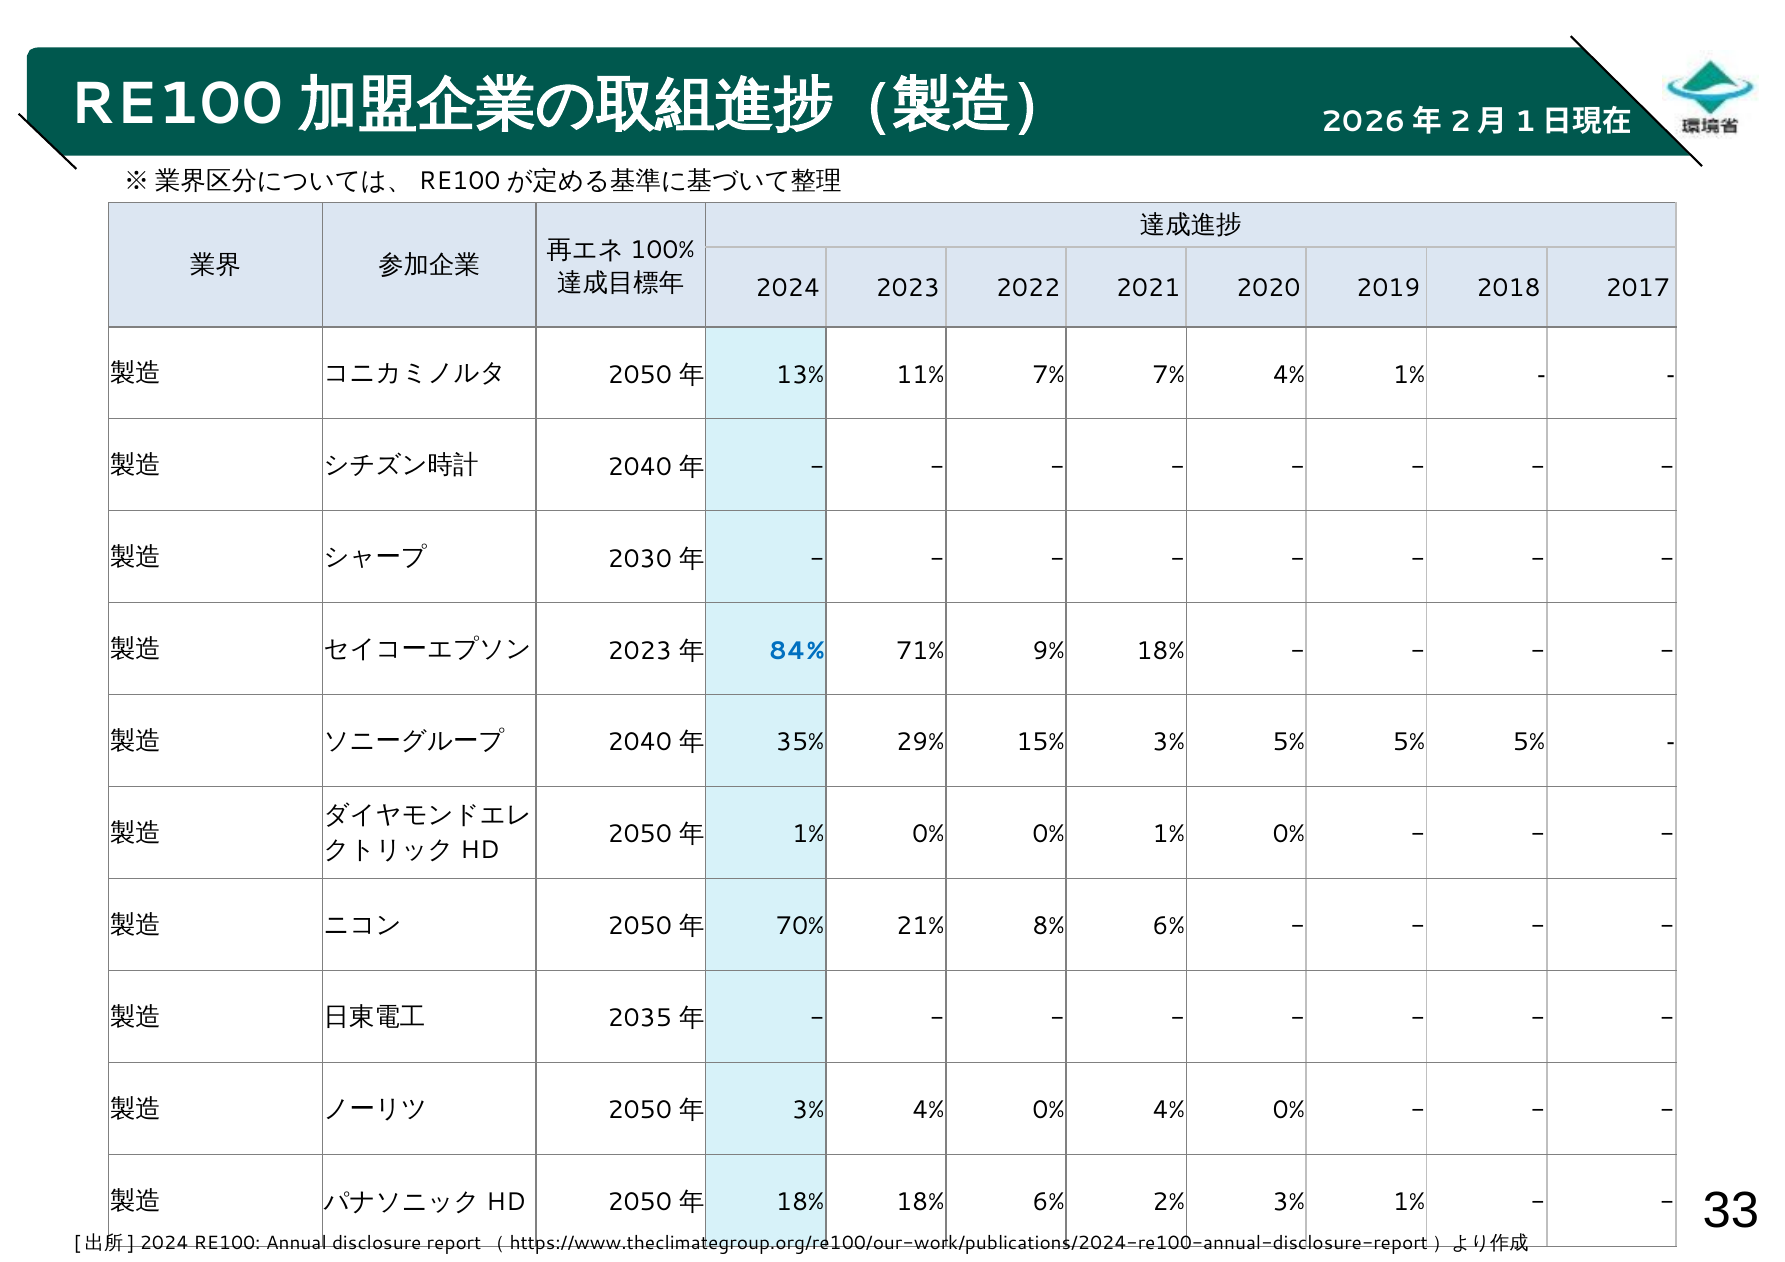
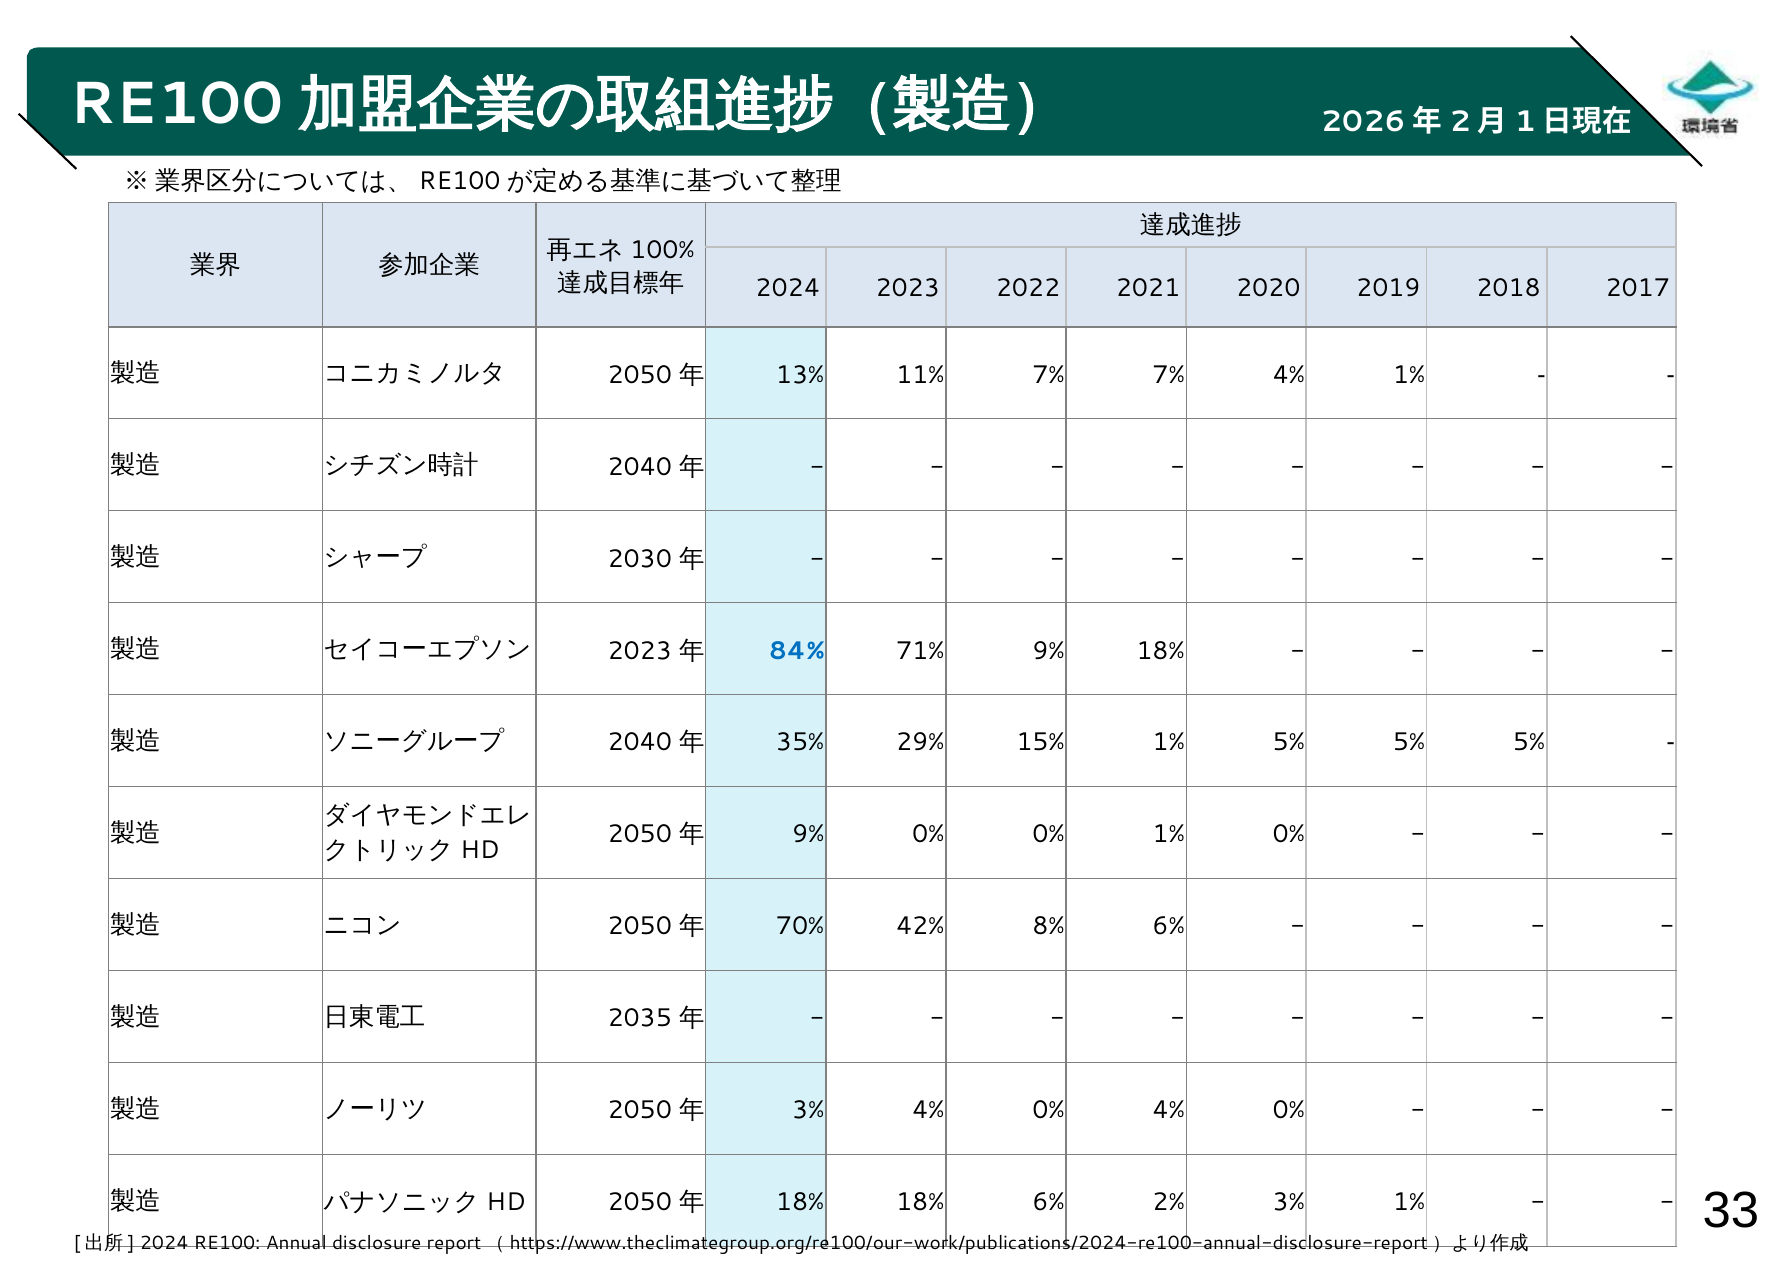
15% 3%: 3% -> 1%
1% at (808, 835): 1% -> 9%
21%: 21% -> 42%
